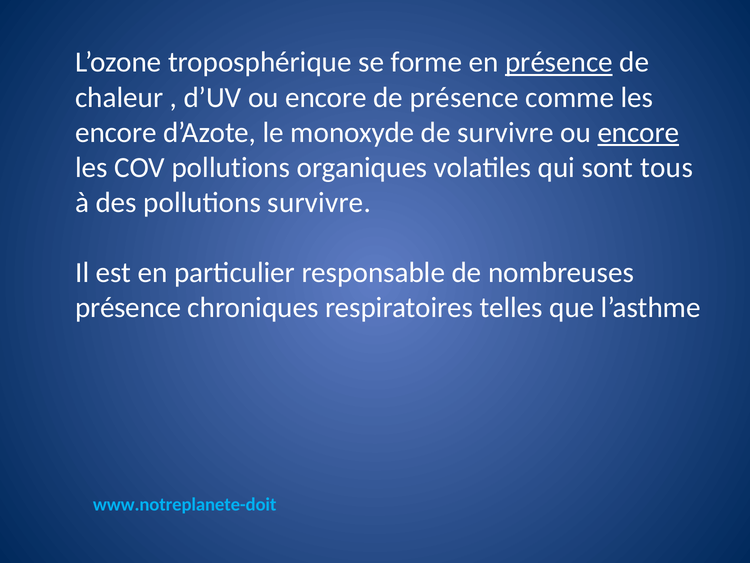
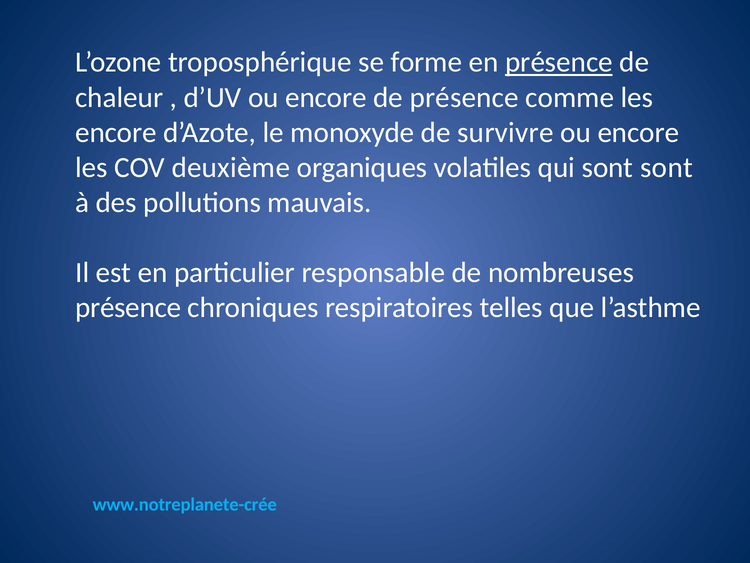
encore at (638, 132) underline: present -> none
COV pollutions: pollutions -> deuxième
sont tous: tous -> sont
pollutions survivre: survivre -> mauvais
www.notreplanete-doit: www.notreplanete-doit -> www.notreplanete-crée
